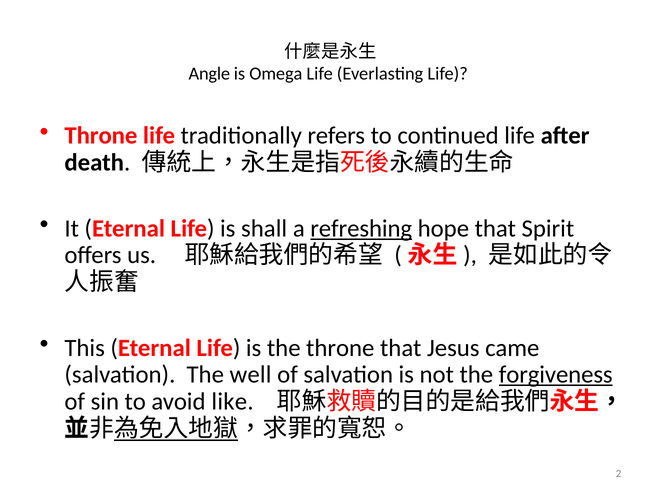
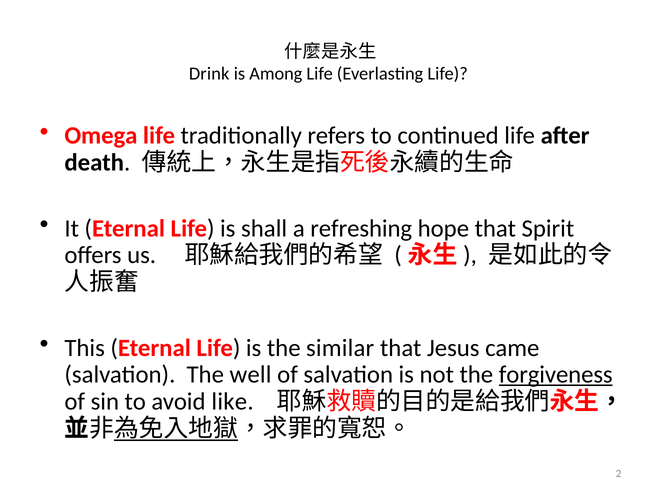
Angle: Angle -> Drink
Omega: Omega -> Among
Throne at (101, 136): Throne -> Omega
refreshing underline: present -> none
the throne: throne -> similar
